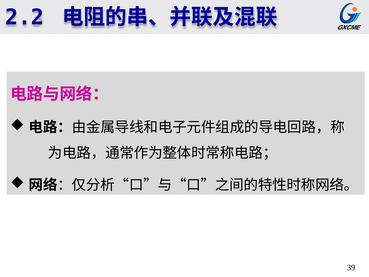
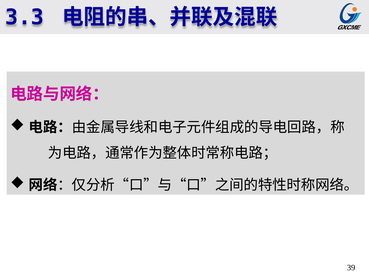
2.2: 2.2 -> 3.3
